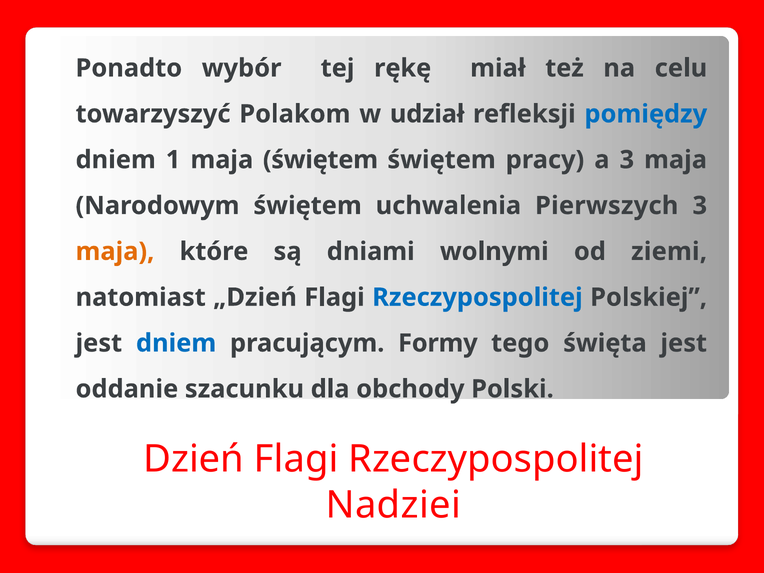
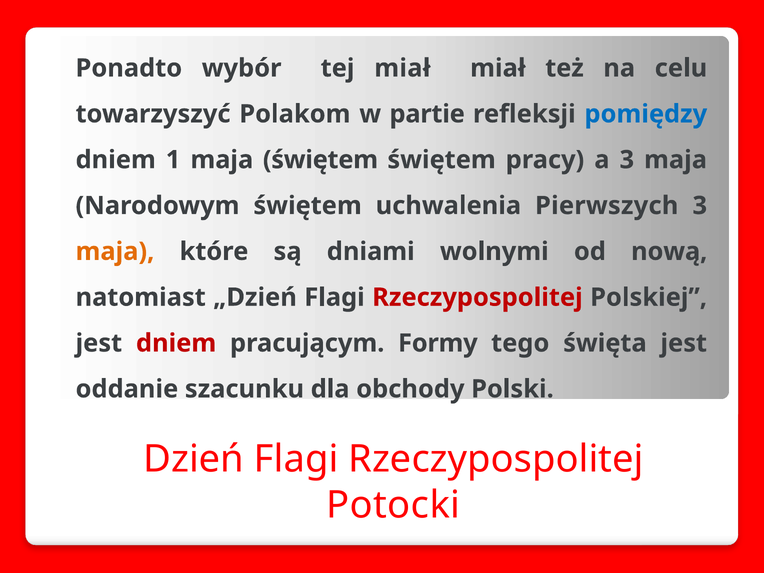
tej rękę: rękę -> miał
udział: udział -> partie
ziemi: ziemi -> nową
Rzeczypospolitej at (477, 297) colour: blue -> red
dniem at (176, 343) colour: blue -> red
Nadziei: Nadziei -> Potocki
